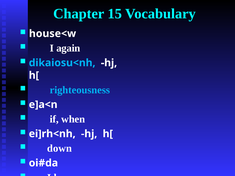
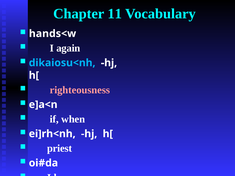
15: 15 -> 11
house<w: house<w -> hands<w
righteousness colour: light blue -> pink
down: down -> priest
